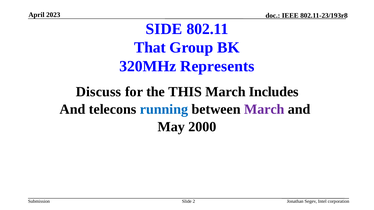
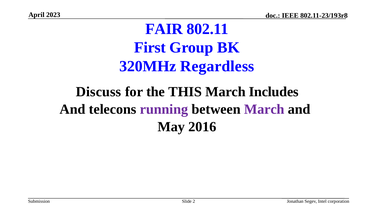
SIDE: SIDE -> FAIR
That: That -> First
Represents: Represents -> Regardless
running colour: blue -> purple
2000: 2000 -> 2016
